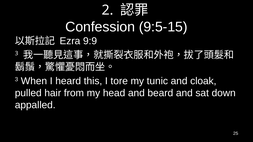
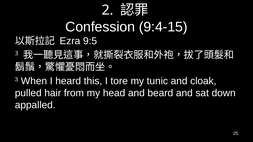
9:5-15: 9:5-15 -> 9:4-15
9:9: 9:9 -> 9:5
